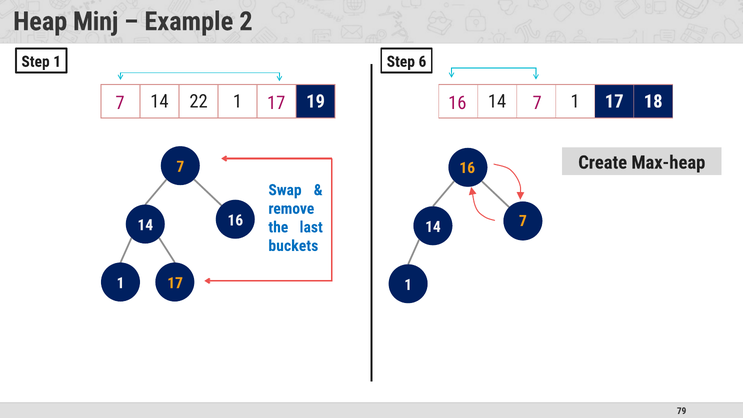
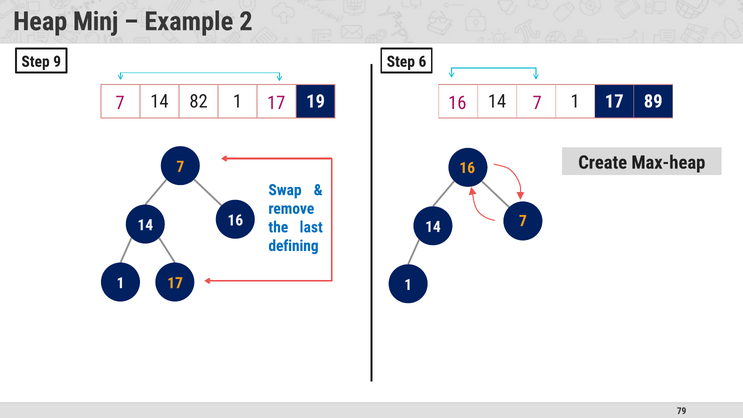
Step 1: 1 -> 9
22: 22 -> 82
18: 18 -> 89
buckets: buckets -> defining
